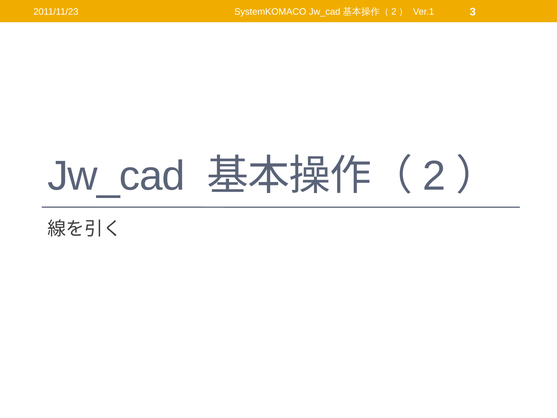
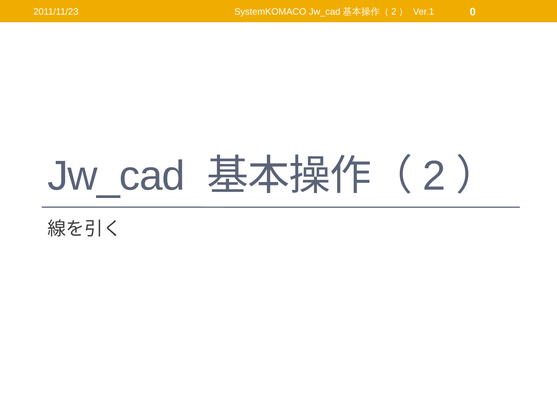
3: 3 -> 0
